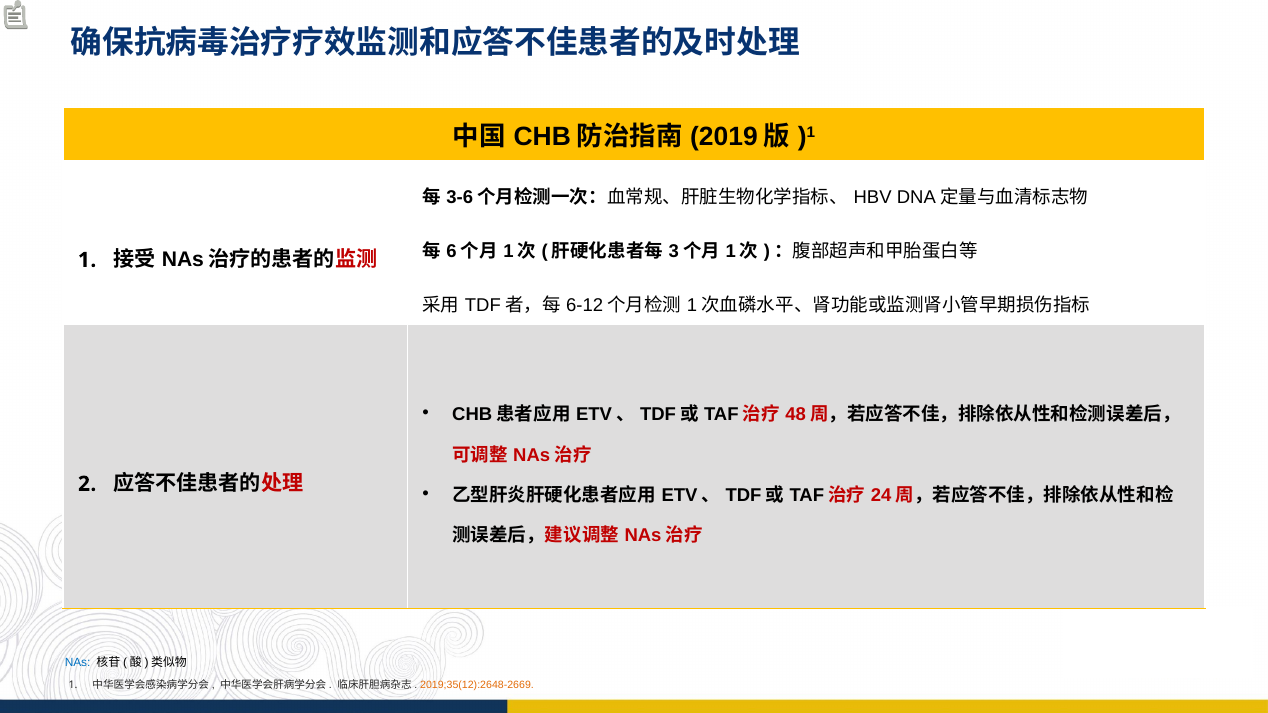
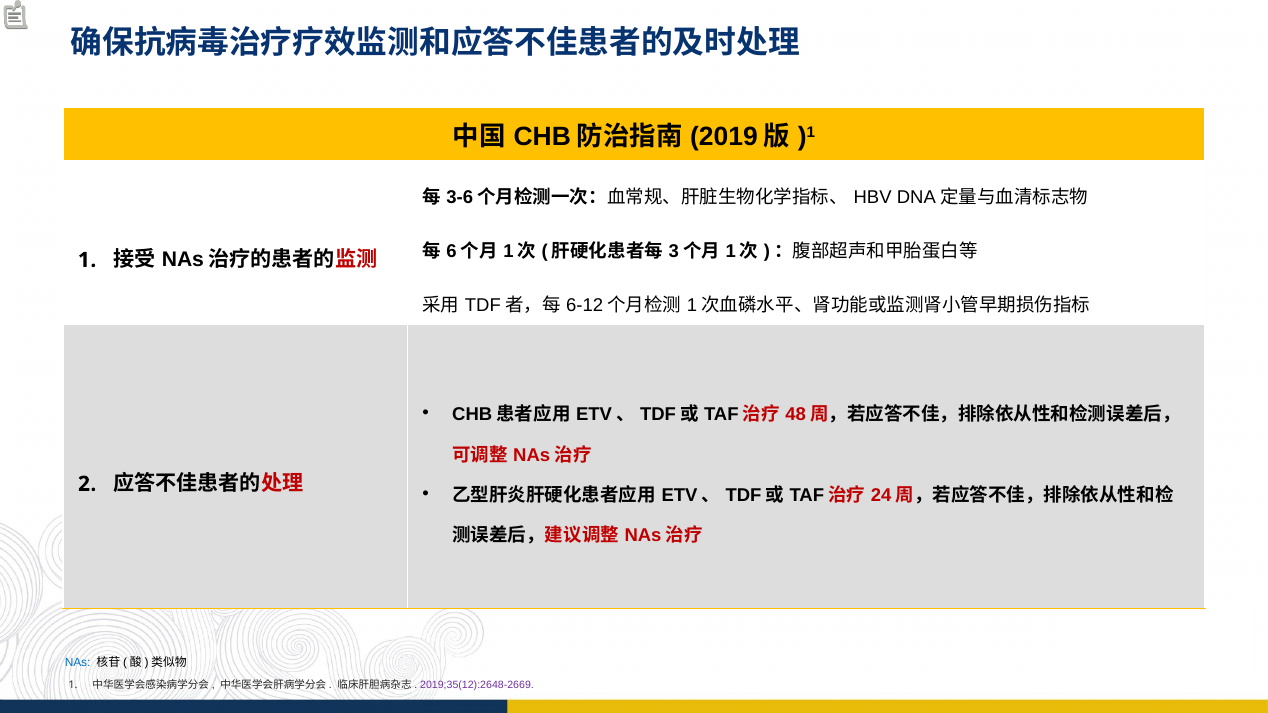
2019;35(12):2648-2669 colour: orange -> purple
